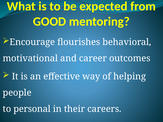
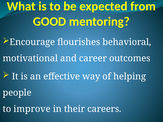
personal: personal -> improve
